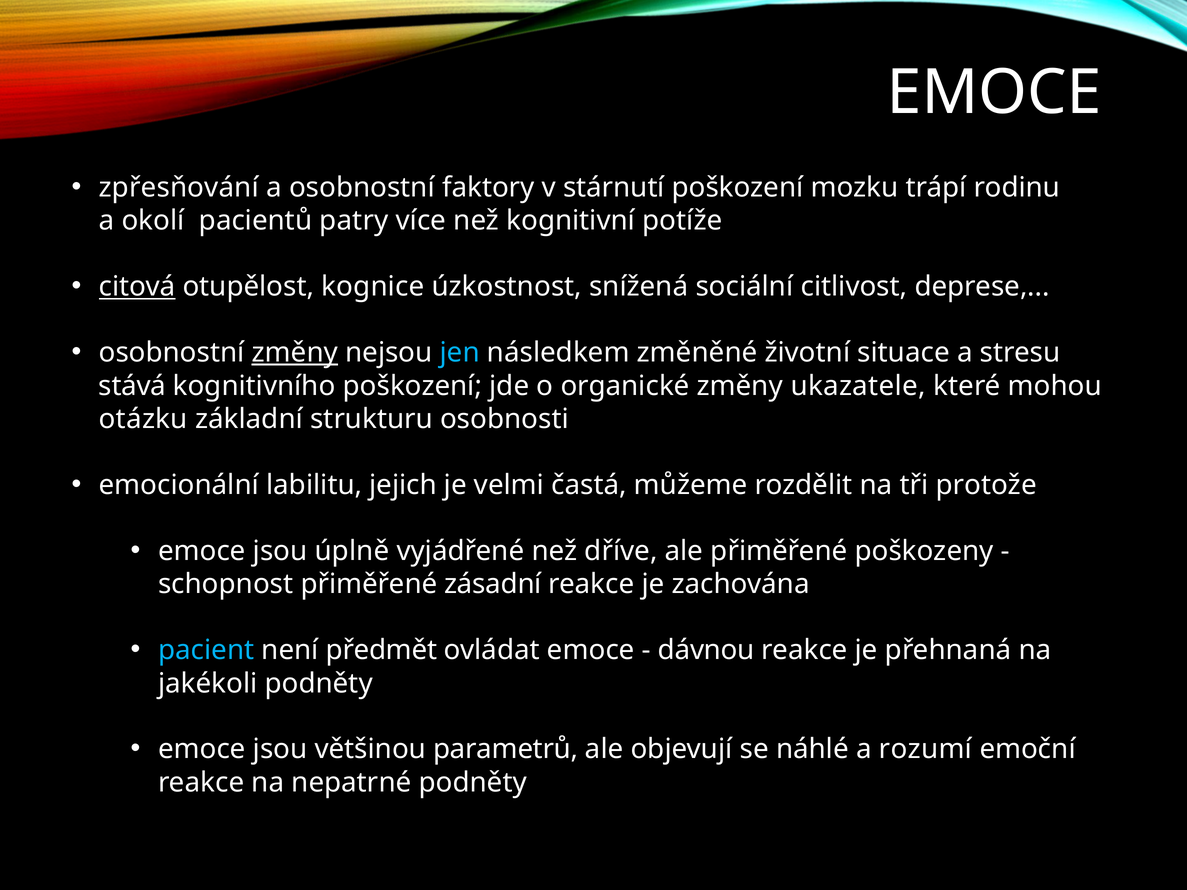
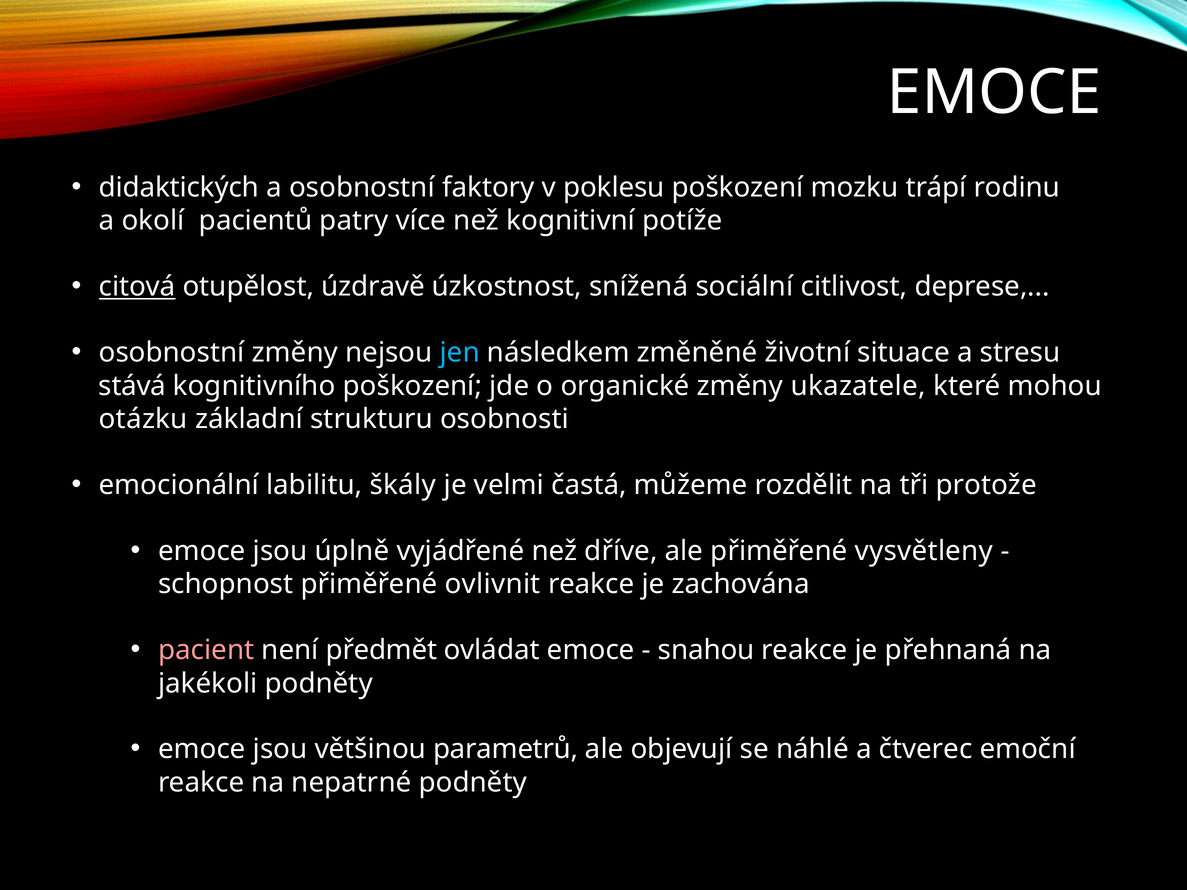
zpřesňování: zpřesňování -> didaktických
stárnutí: stárnutí -> poklesu
kognice: kognice -> úzdravě
změny at (295, 353) underline: present -> none
jejich: jejich -> škály
poškozeny: poškozeny -> vysvětleny
zásadní: zásadní -> ovlivnit
pacient colour: light blue -> pink
dávnou: dávnou -> snahou
rozumí: rozumí -> čtverec
